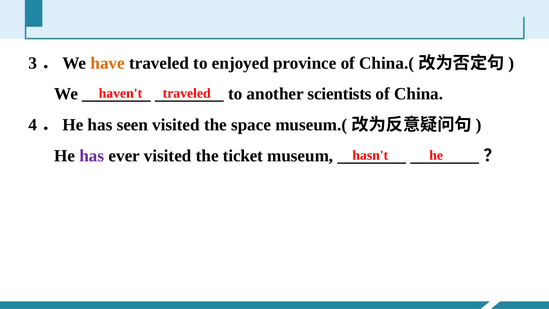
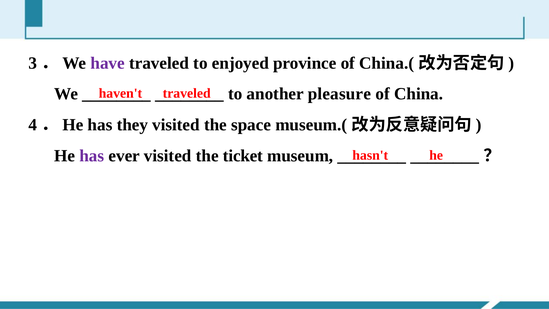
have colour: orange -> purple
scientists: scientists -> pleasure
seen: seen -> they
